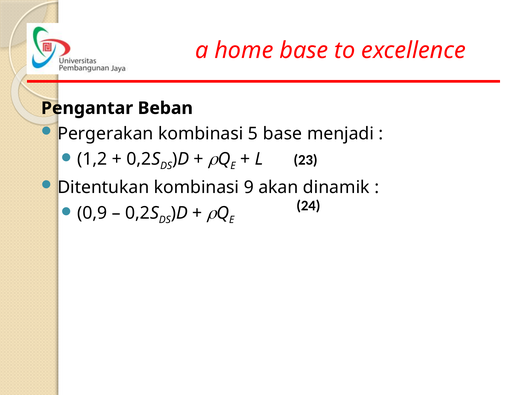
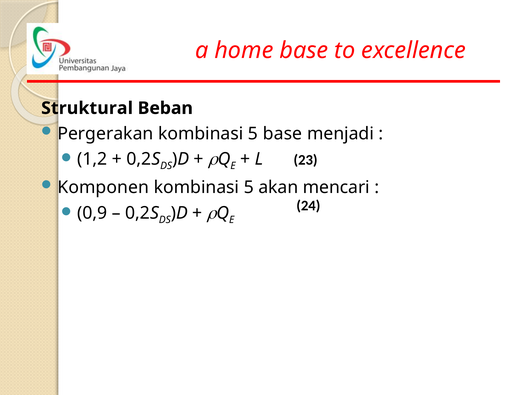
Pengantar: Pengantar -> Struktural
Ditentukan: Ditentukan -> Komponen
9 at (249, 188): 9 -> 5
dinamik: dinamik -> mencari
